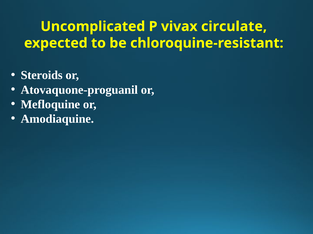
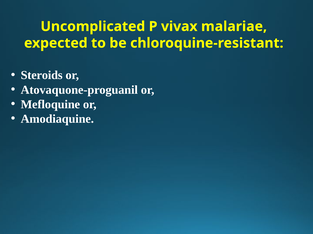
circulate: circulate -> malariae
